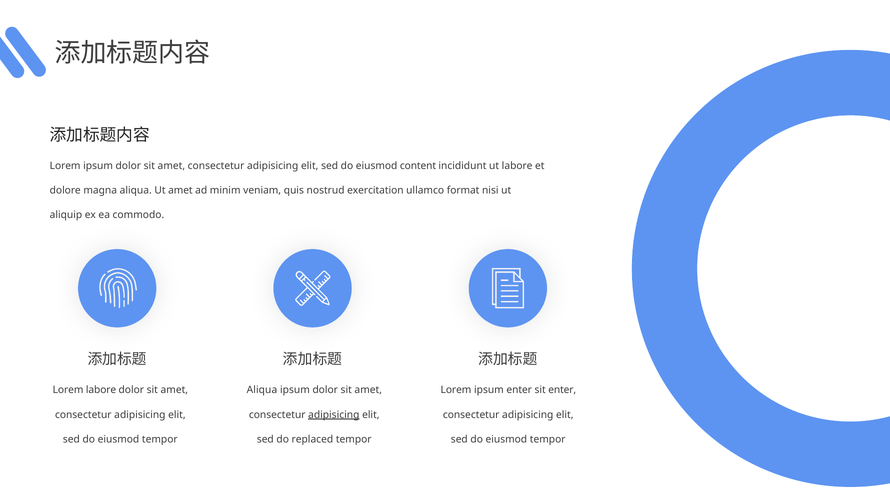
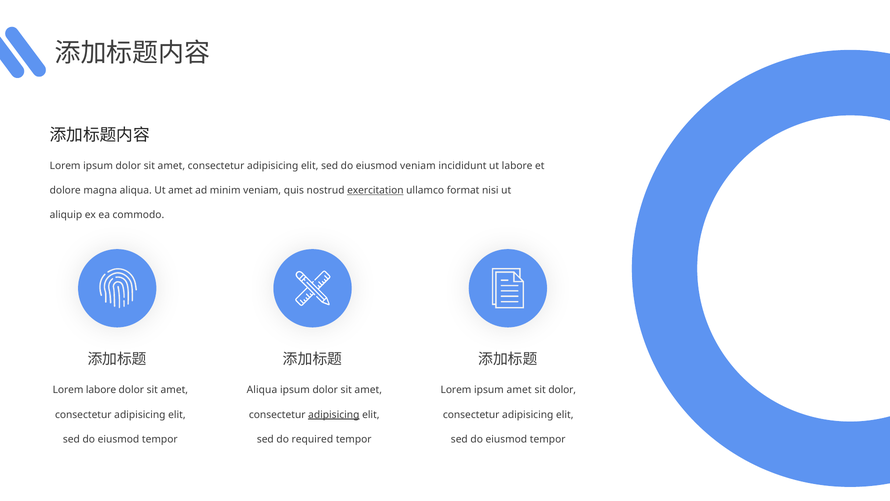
eiusmod content: content -> veniam
exercitation underline: none -> present
ipsum enter: enter -> amet
sit enter: enter -> dolor
replaced: replaced -> required
